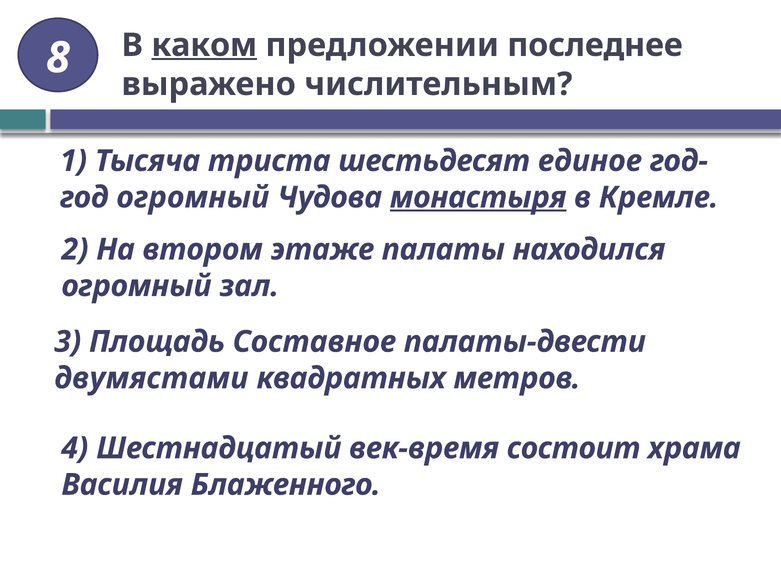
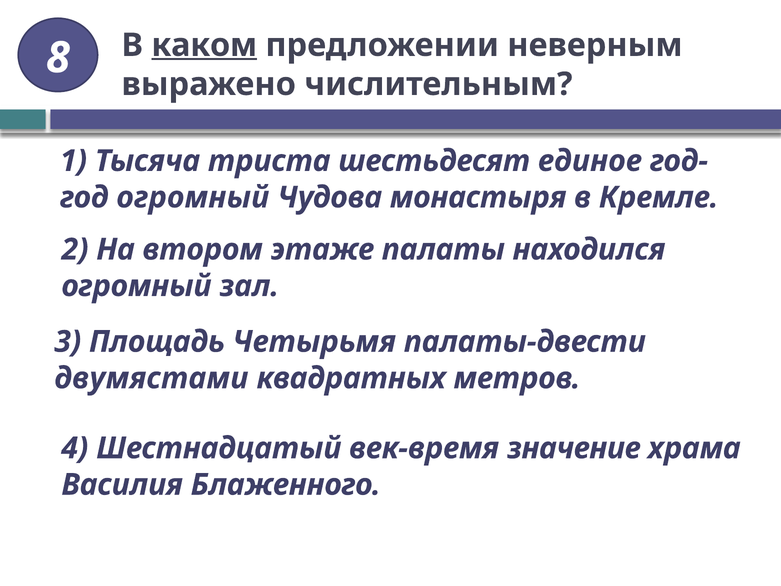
последнее: последнее -> неверным
монастыря underline: present -> none
Составное: Составное -> Четырьмя
состоит: состоит -> значение
